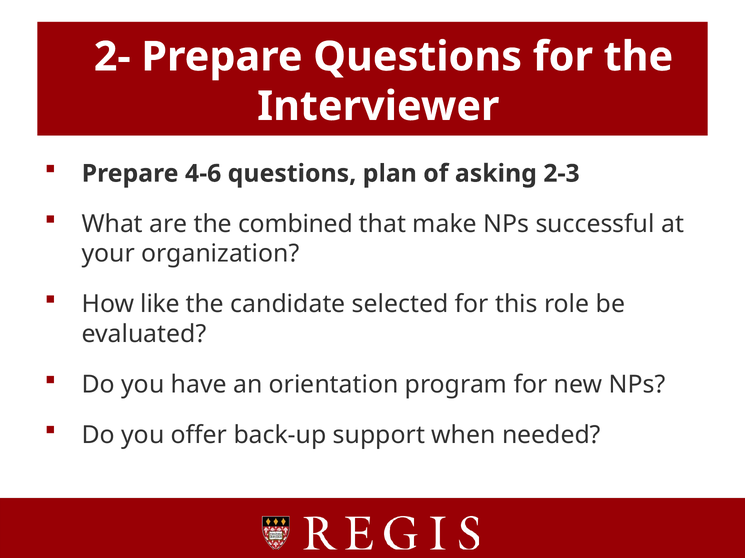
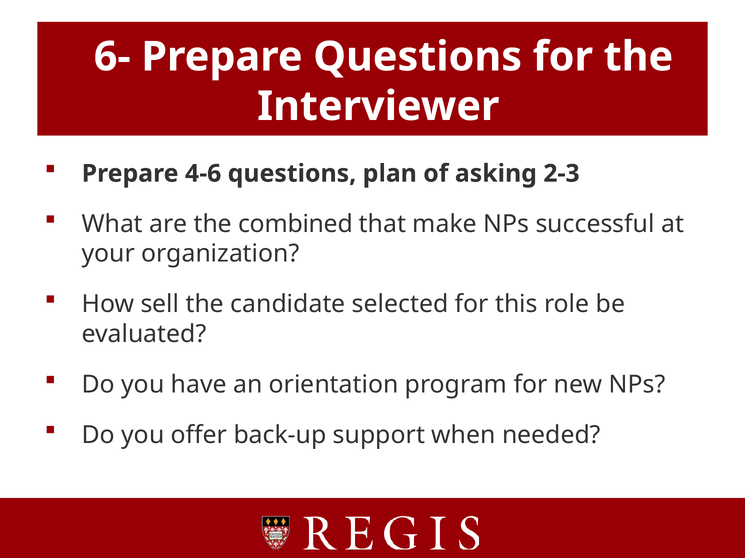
2-: 2- -> 6-
like: like -> sell
